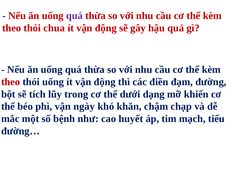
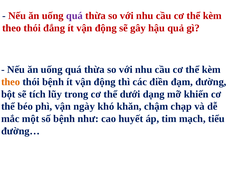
chua: chua -> đắng
theo at (11, 82) colour: red -> orange
thói uống: uống -> bệnh
